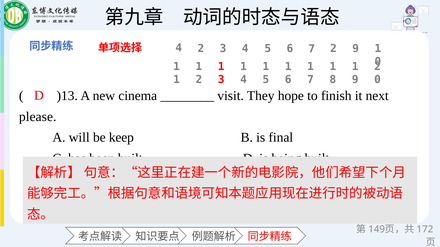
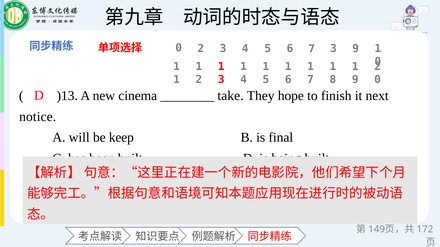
4 at (179, 48): 4 -> 0
7 2: 2 -> 3
visit: visit -> take
please: please -> notice
